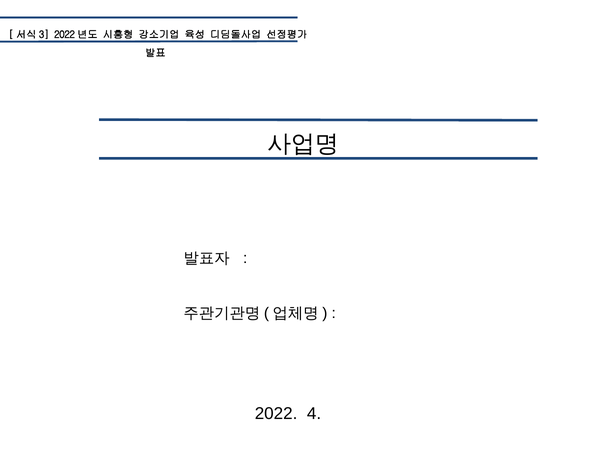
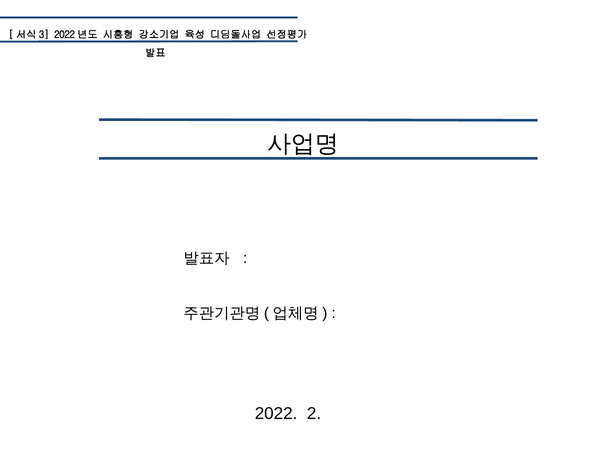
4: 4 -> 2
